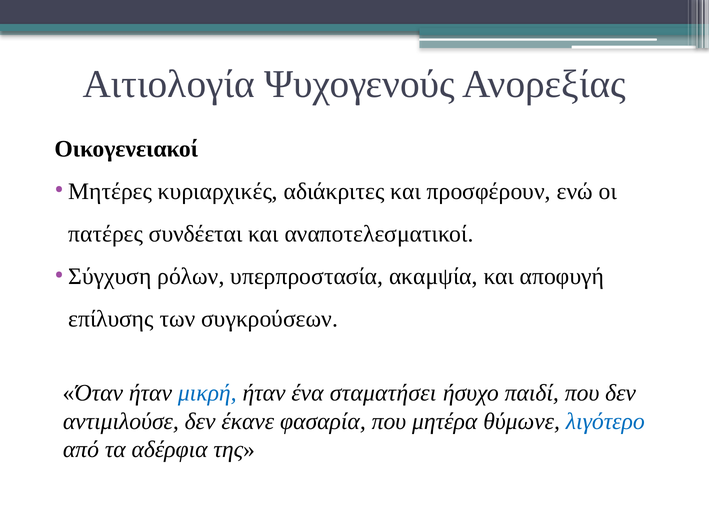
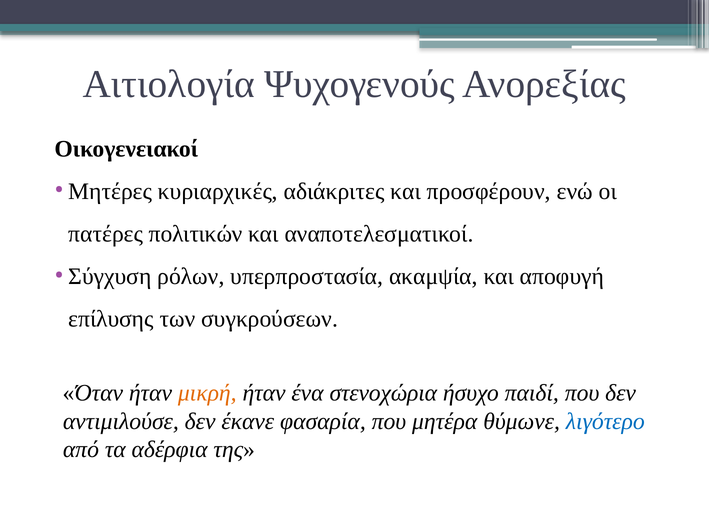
συνδέεται: συνδέεται -> πολιτικών
μικρή colour: blue -> orange
σταματήσει: σταματήσει -> στενοχώρια
